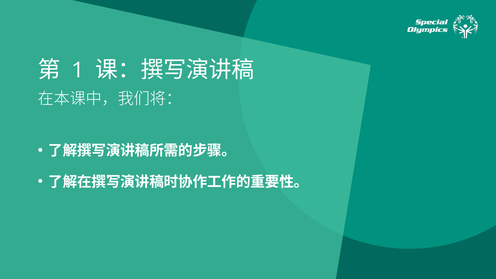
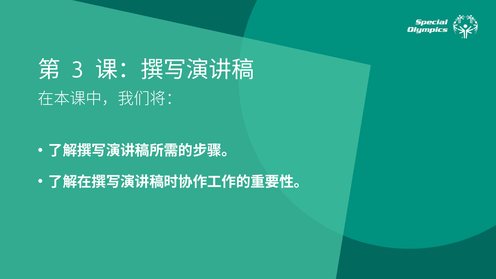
1: 1 -> 3
